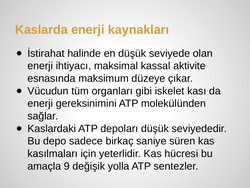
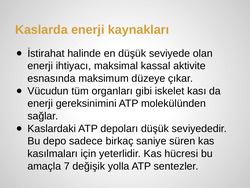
9: 9 -> 7
